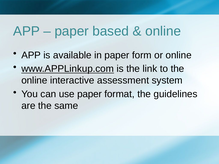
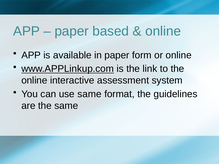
use paper: paper -> same
